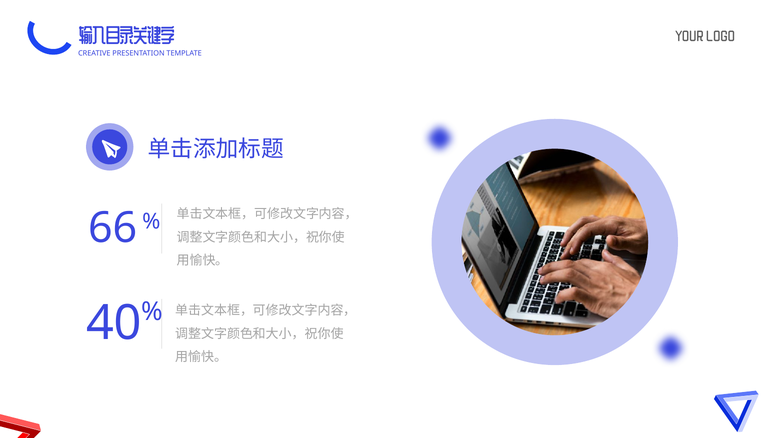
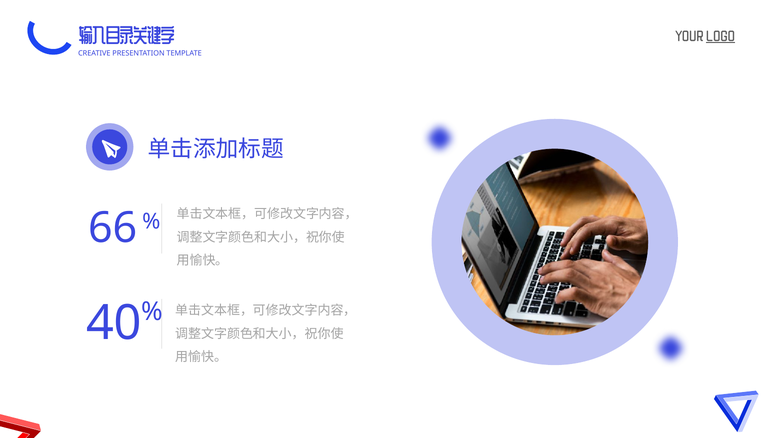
LOGO underline: none -> present
